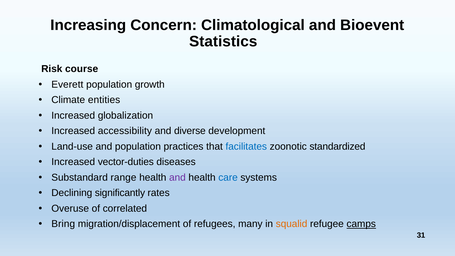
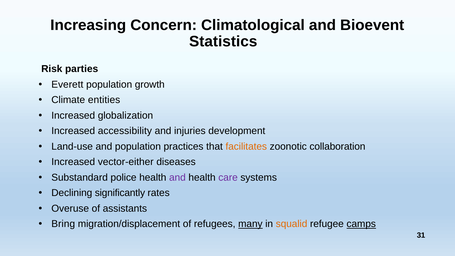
course: course -> parties
diverse: diverse -> injuries
facilitates colour: blue -> orange
standardized: standardized -> collaboration
vector-duties: vector-duties -> vector-either
range: range -> police
care colour: blue -> purple
correlated: correlated -> assistants
many underline: none -> present
